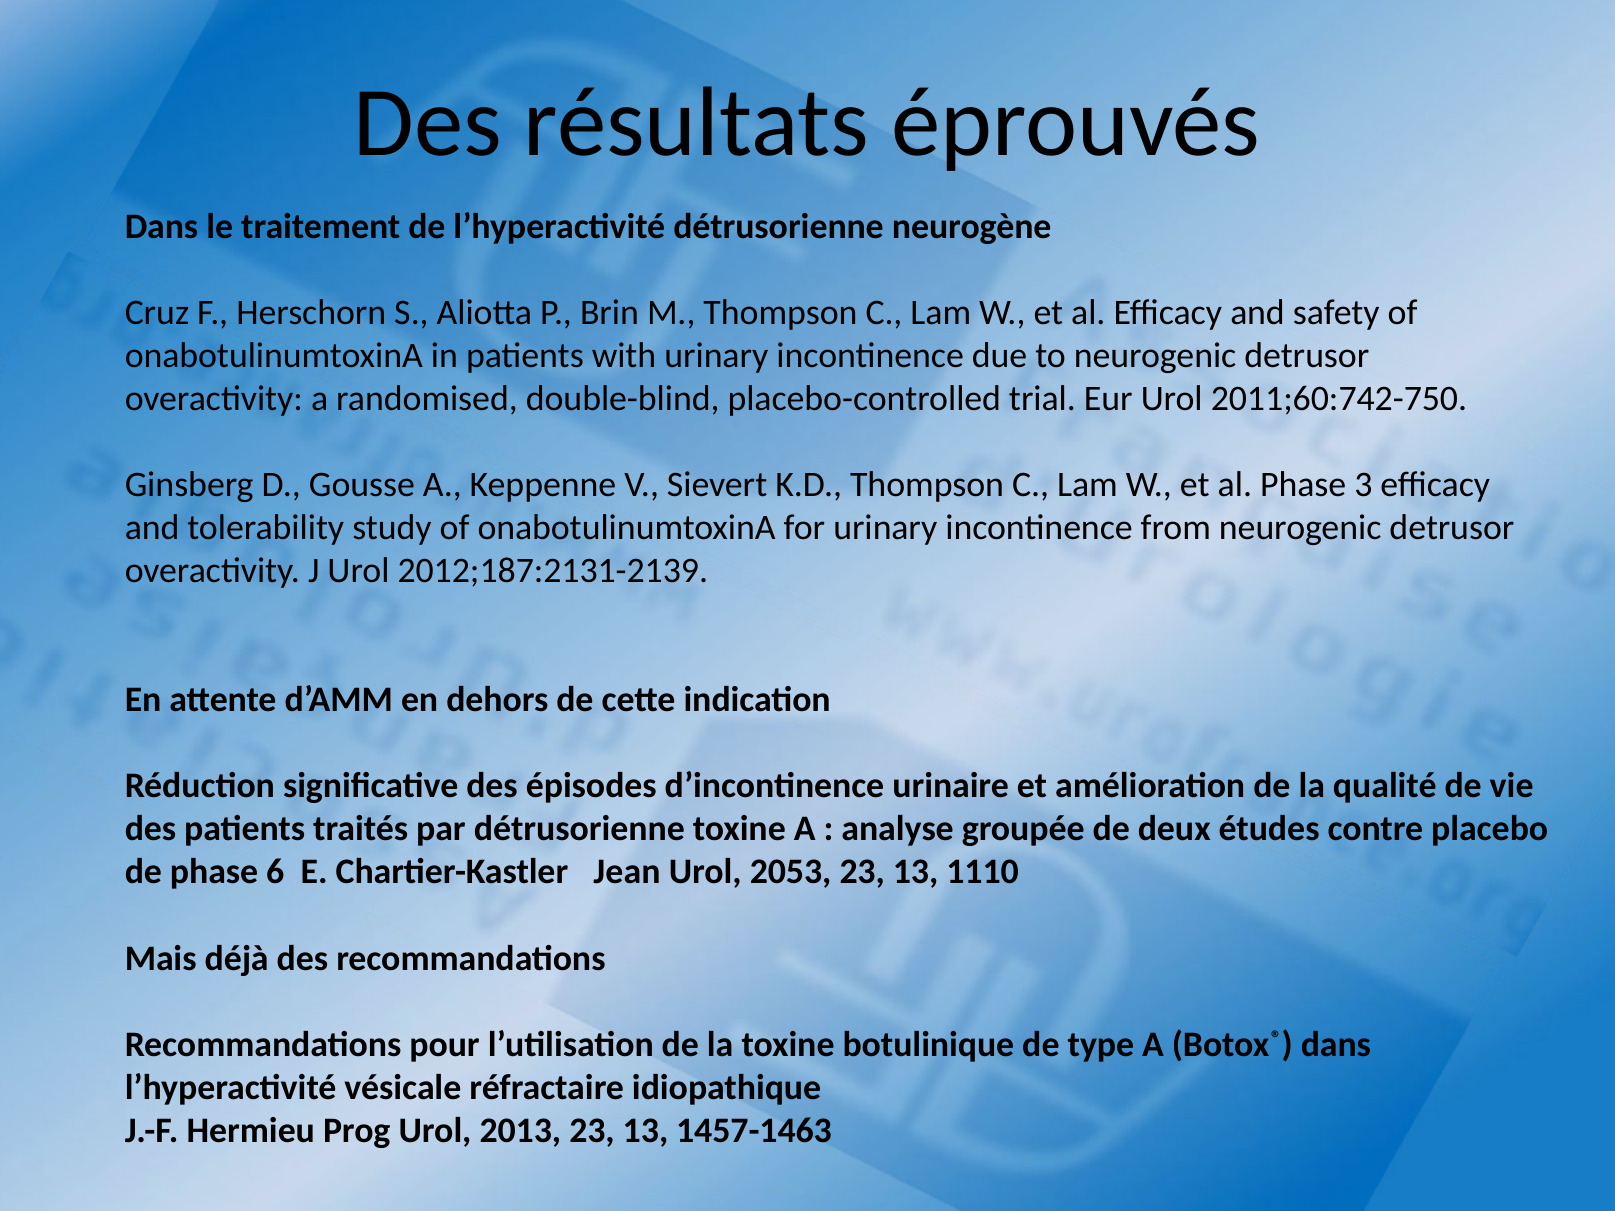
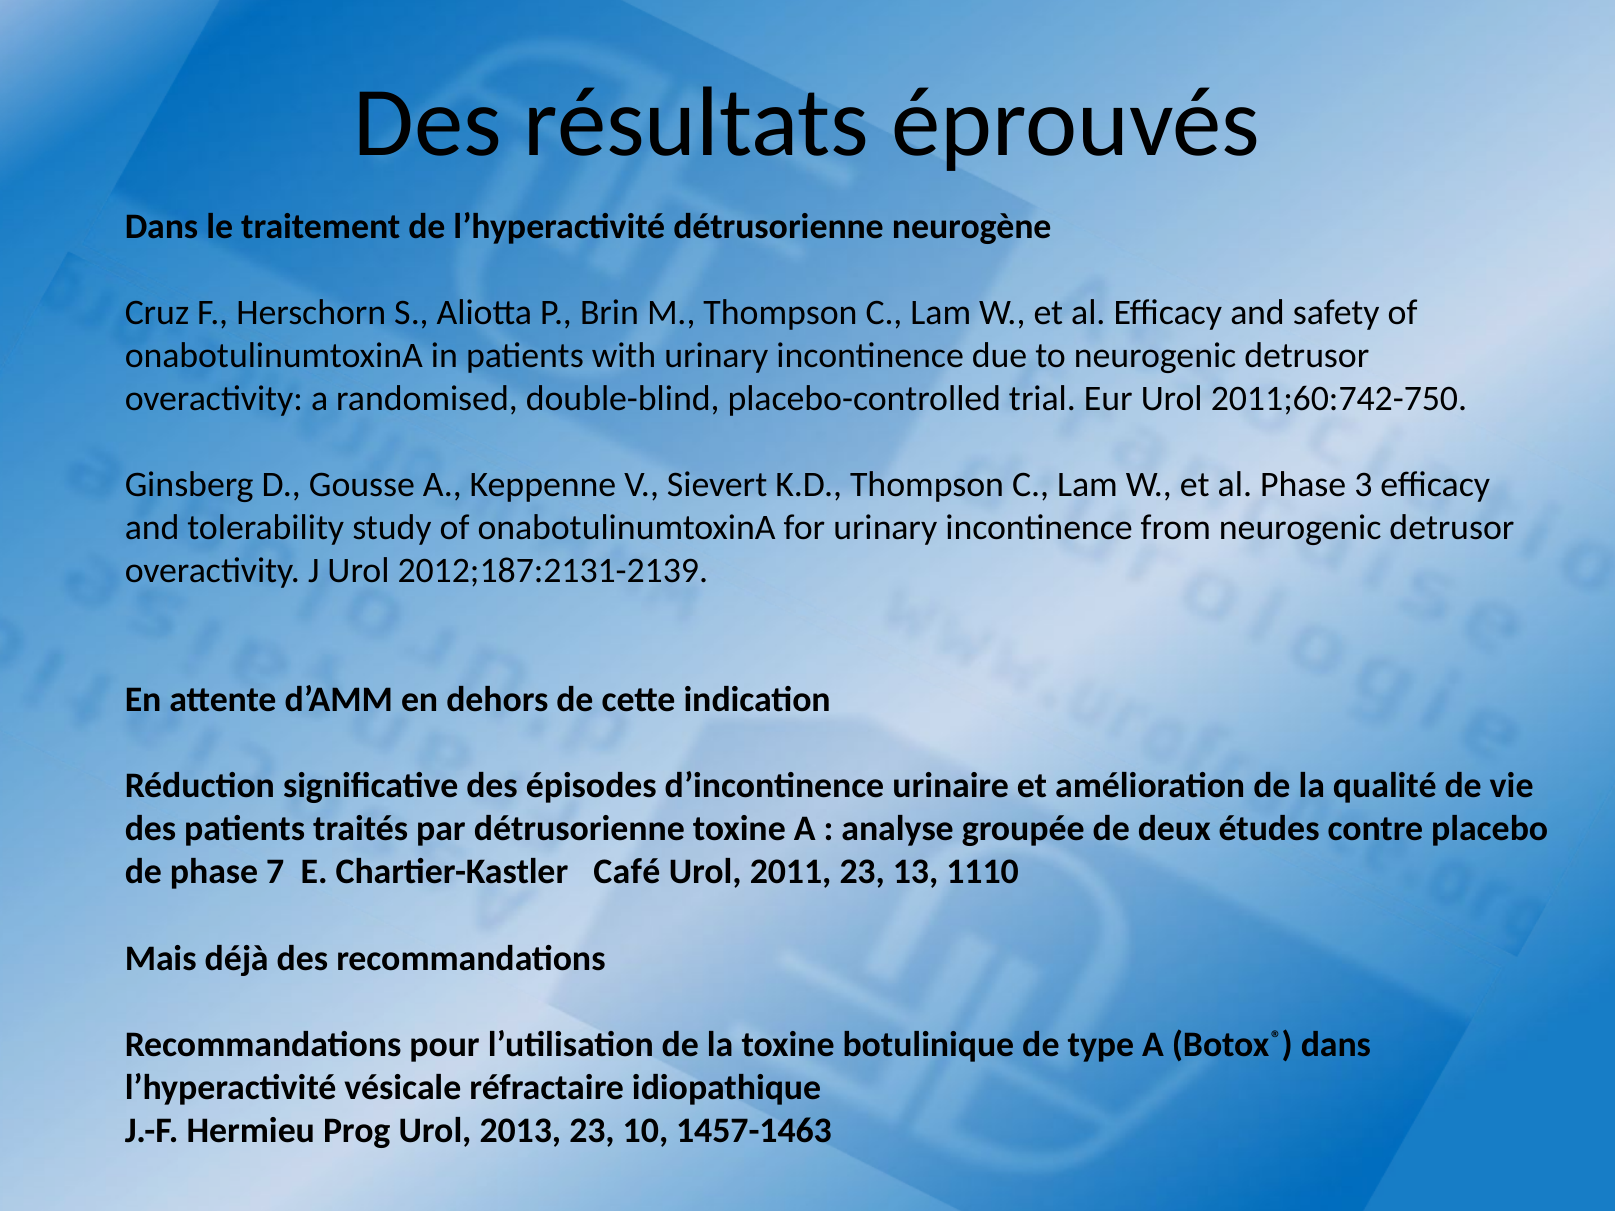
6: 6 -> 7
Jean: Jean -> Café
2053: 2053 -> 2011
2013 23 13: 13 -> 10
